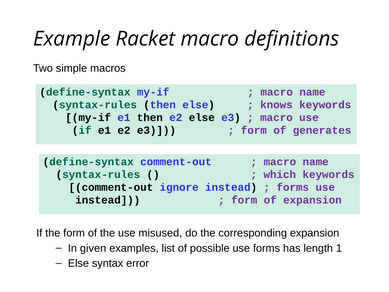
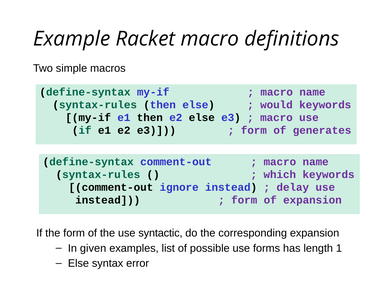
knows: knows -> would
forms at (293, 187): forms -> delay
misused: misused -> syntactic
